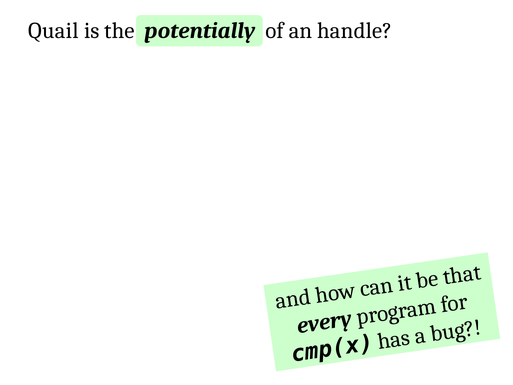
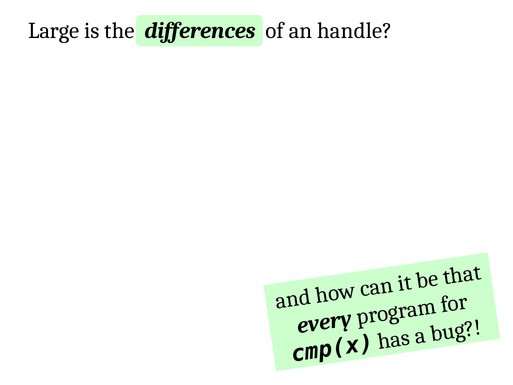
Quail: Quail -> Large
potentially: potentially -> differences
